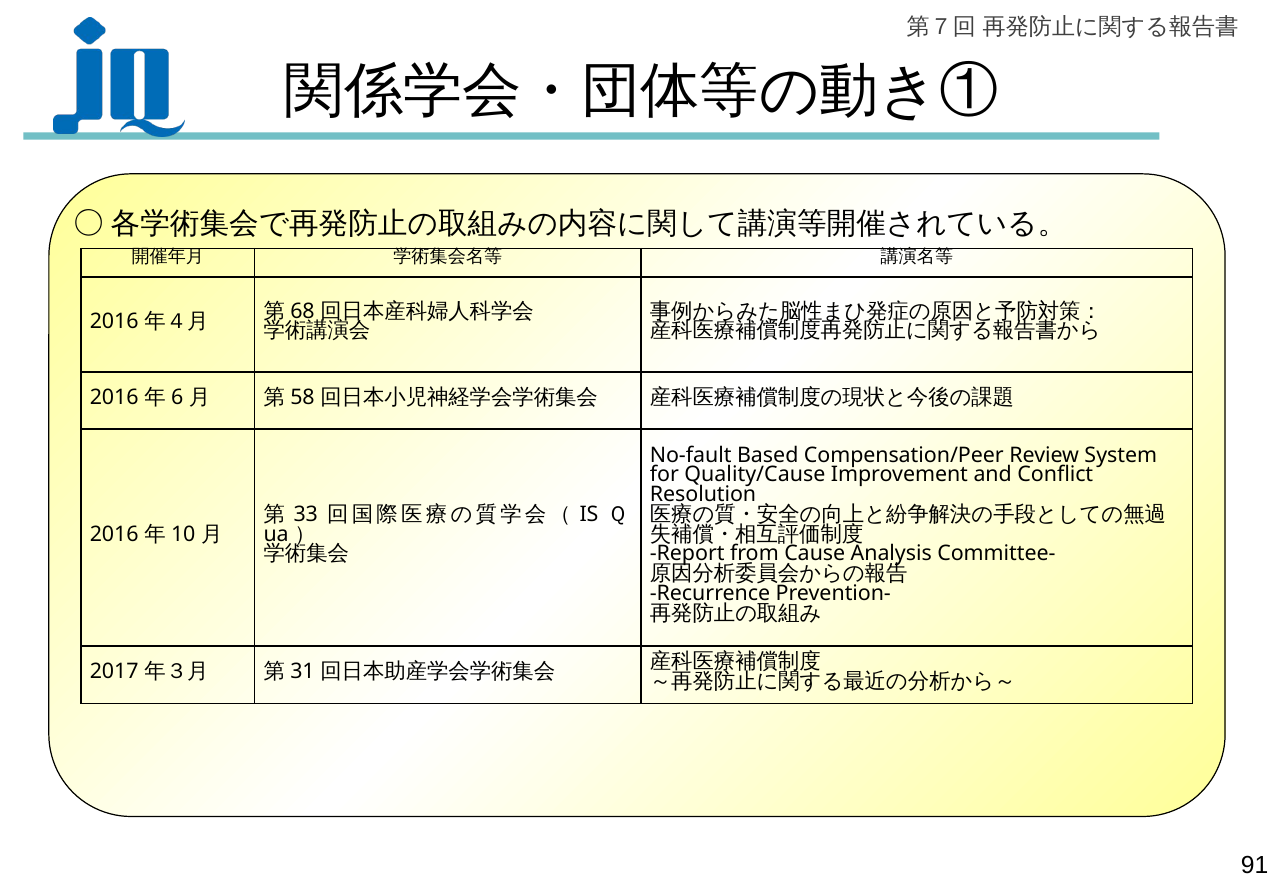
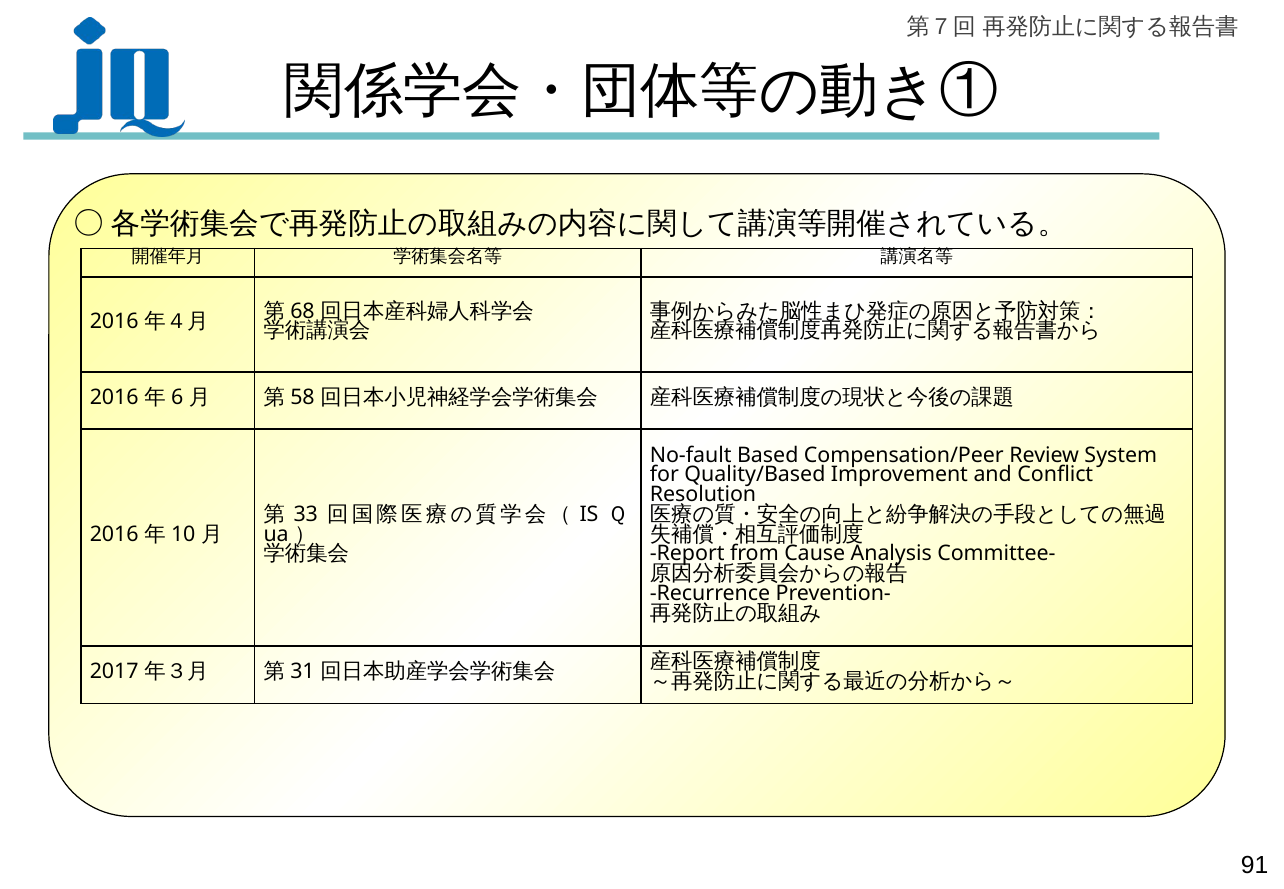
Quality/Cause: Quality/Cause -> Quality/Based
